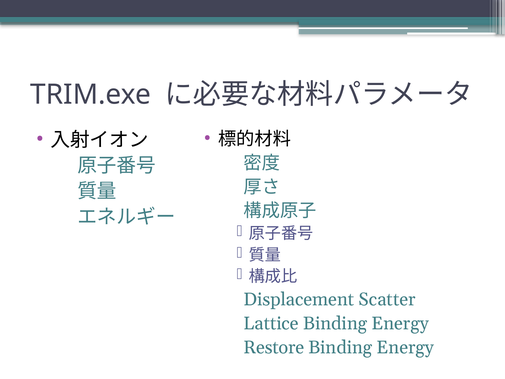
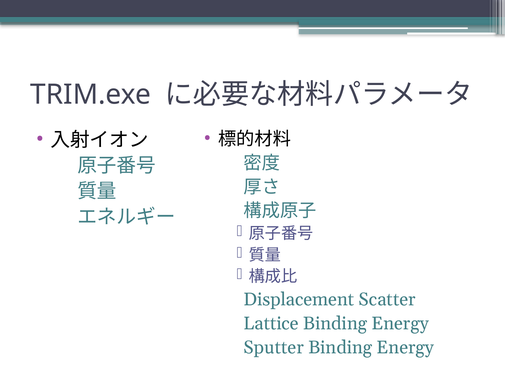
Restore: Restore -> Sputter
